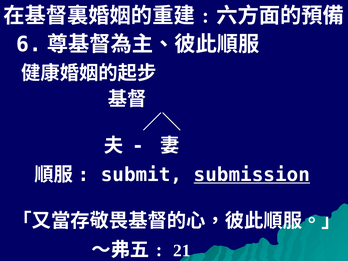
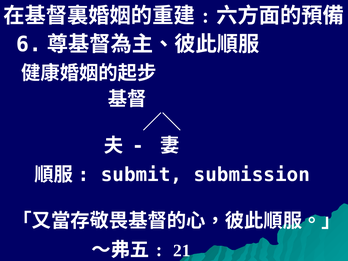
submission underline: present -> none
